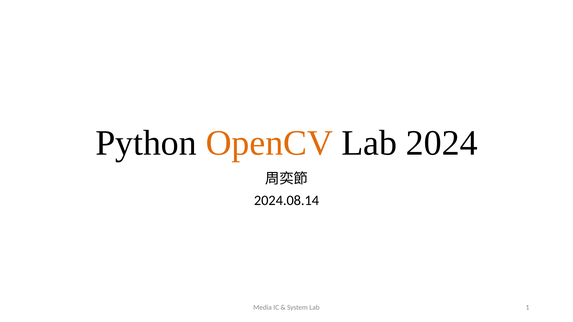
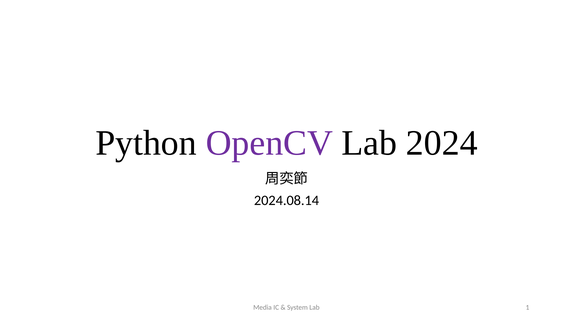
OpenCV colour: orange -> purple
